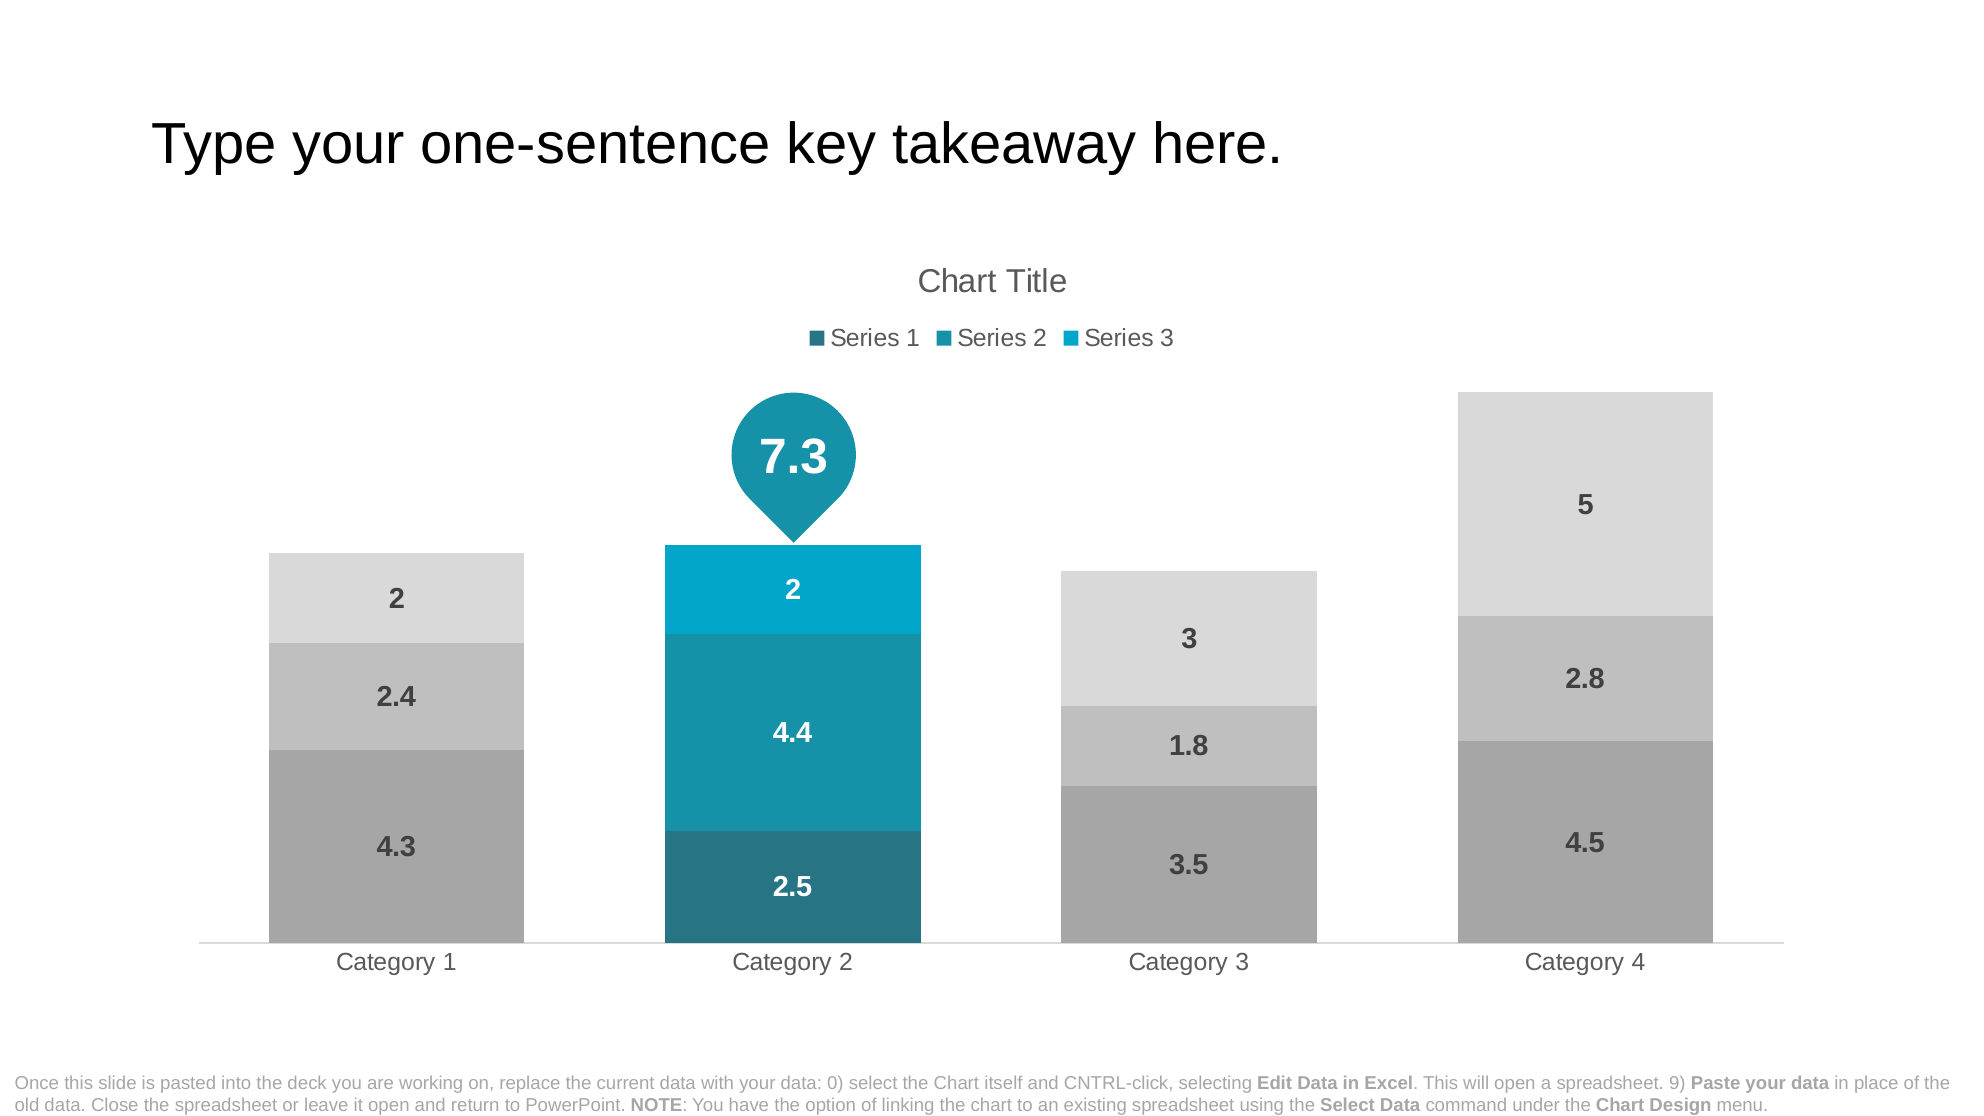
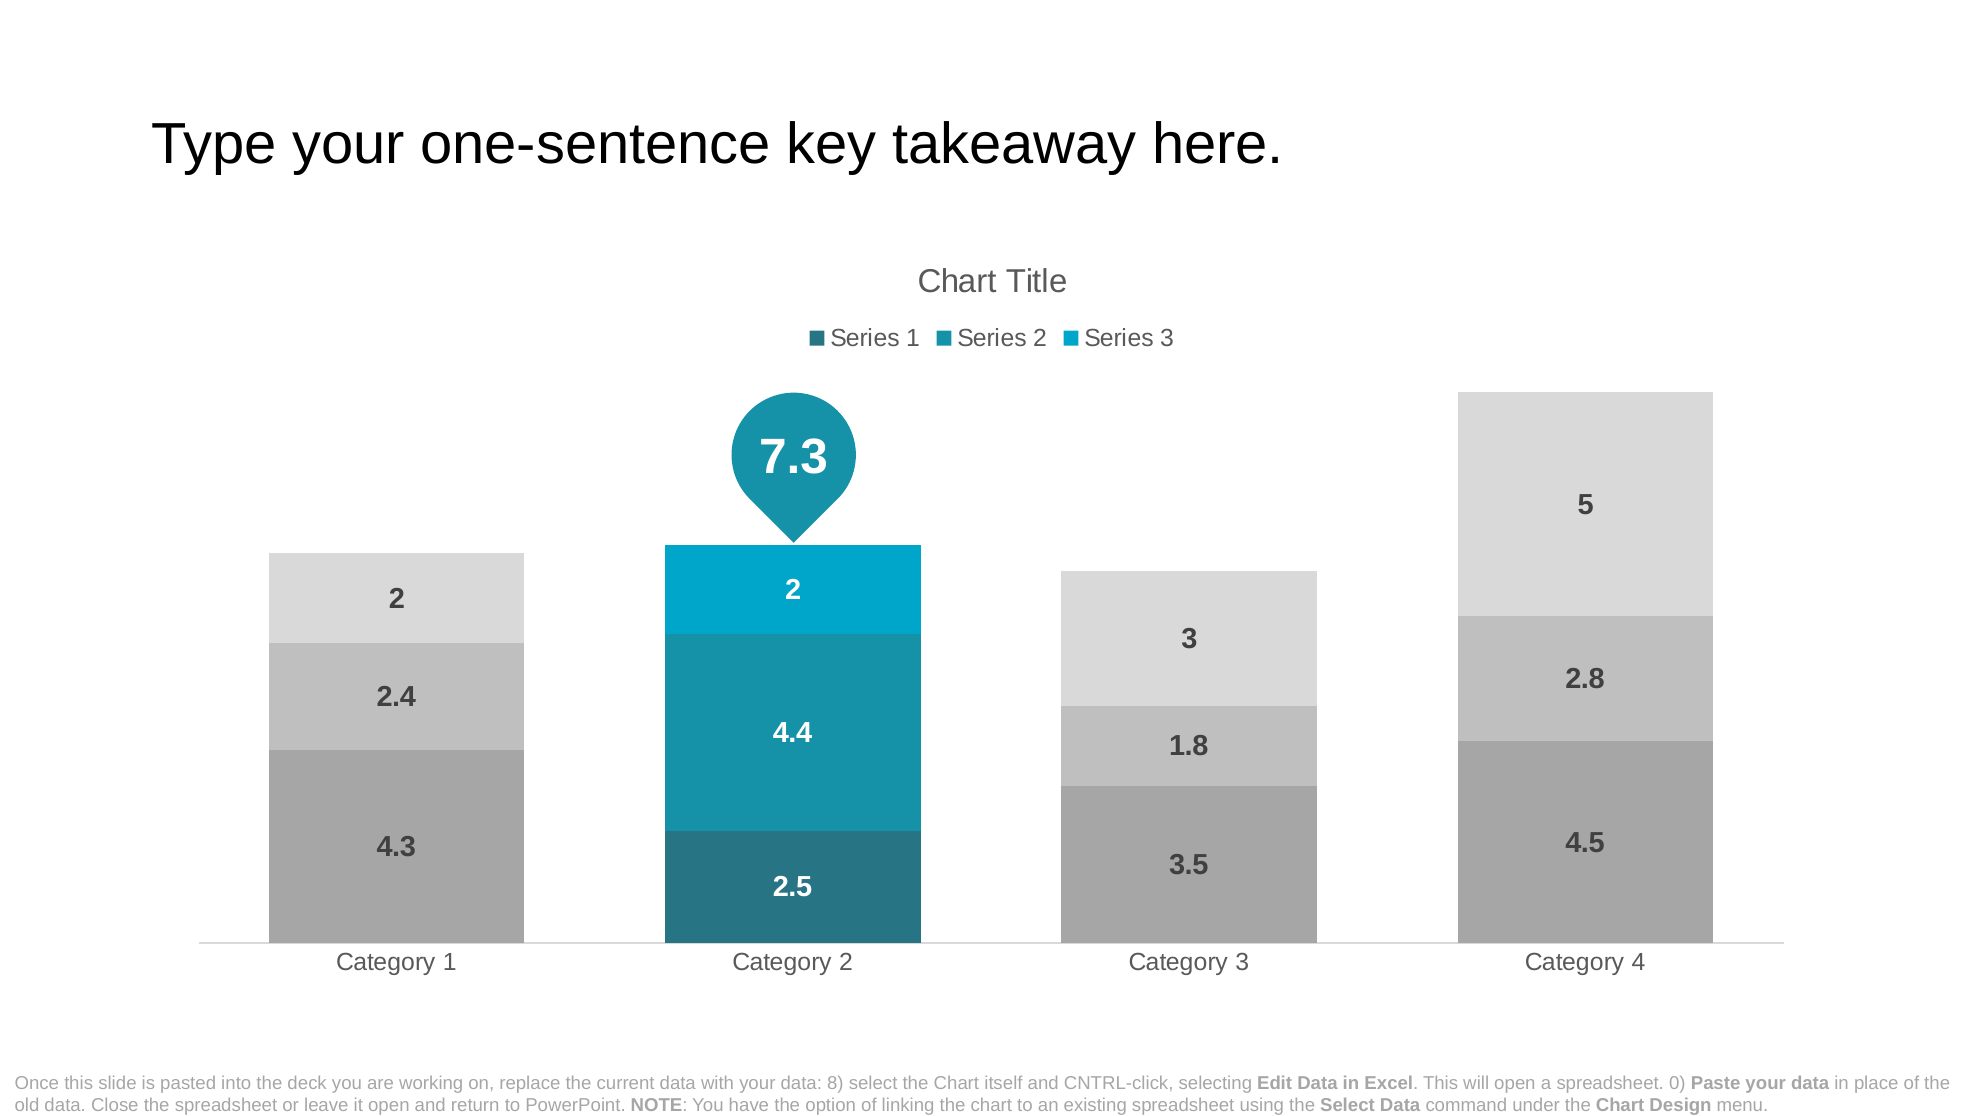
0: 0 -> 8
9: 9 -> 0
